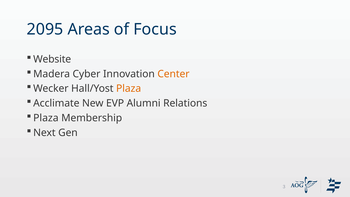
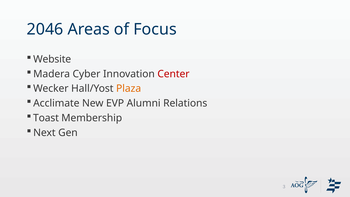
2095: 2095 -> 2046
Center colour: orange -> red
Plaza at (46, 118): Plaza -> Toast
